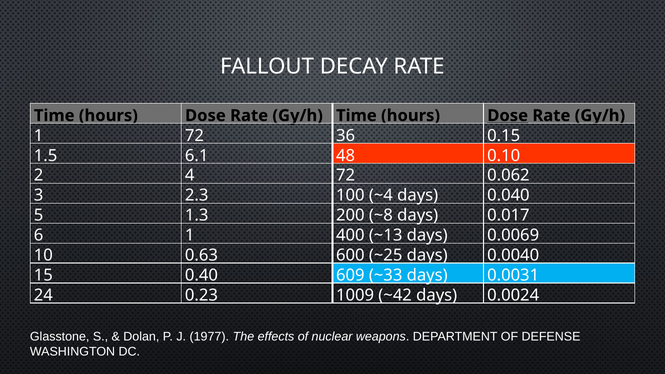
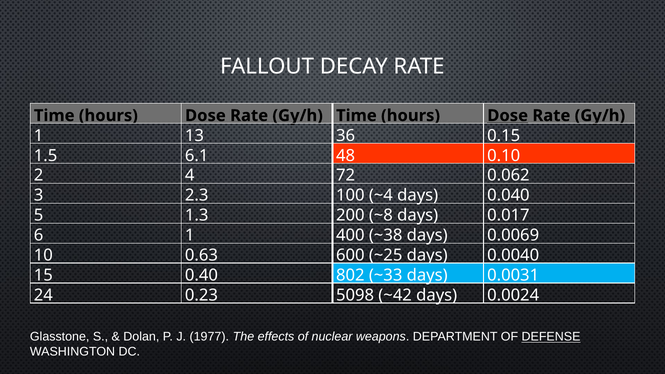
1 72: 72 -> 13
~13: ~13 -> ~38
609: 609 -> 802
1009: 1009 -> 5098
DEFENSE underline: none -> present
